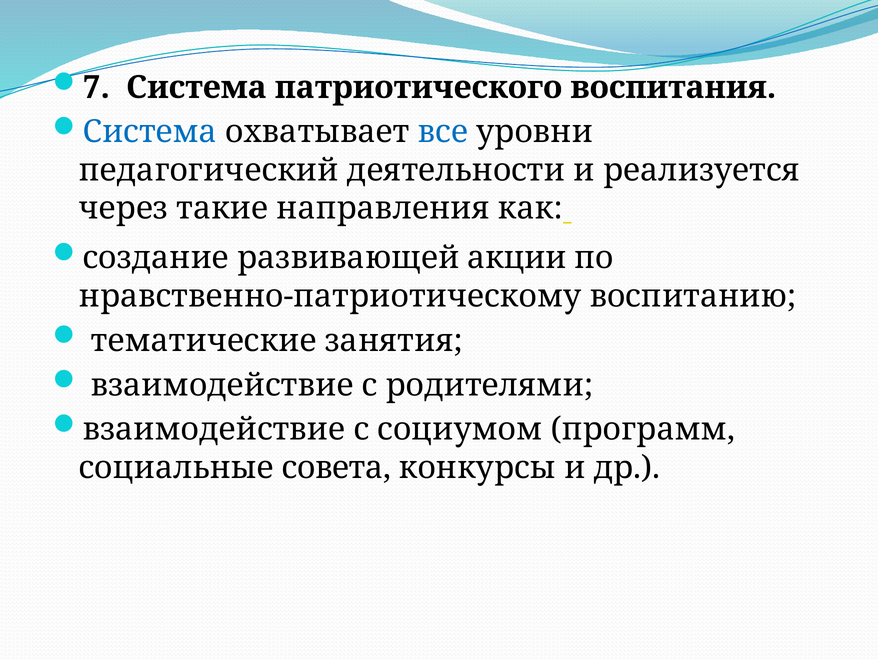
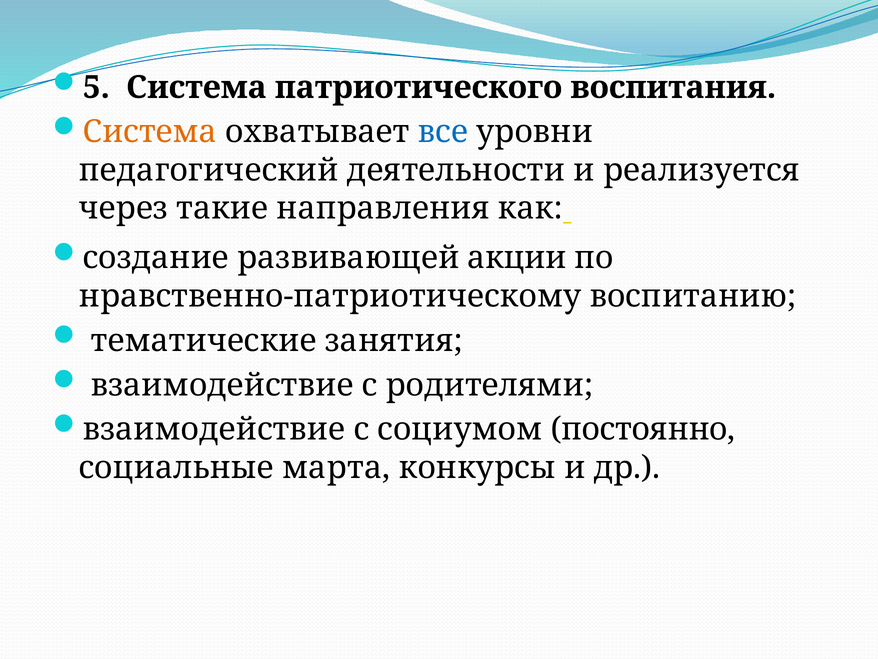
7: 7 -> 5
Система at (150, 132) colour: blue -> orange
программ: программ -> постоянно
совета: совета -> марта
